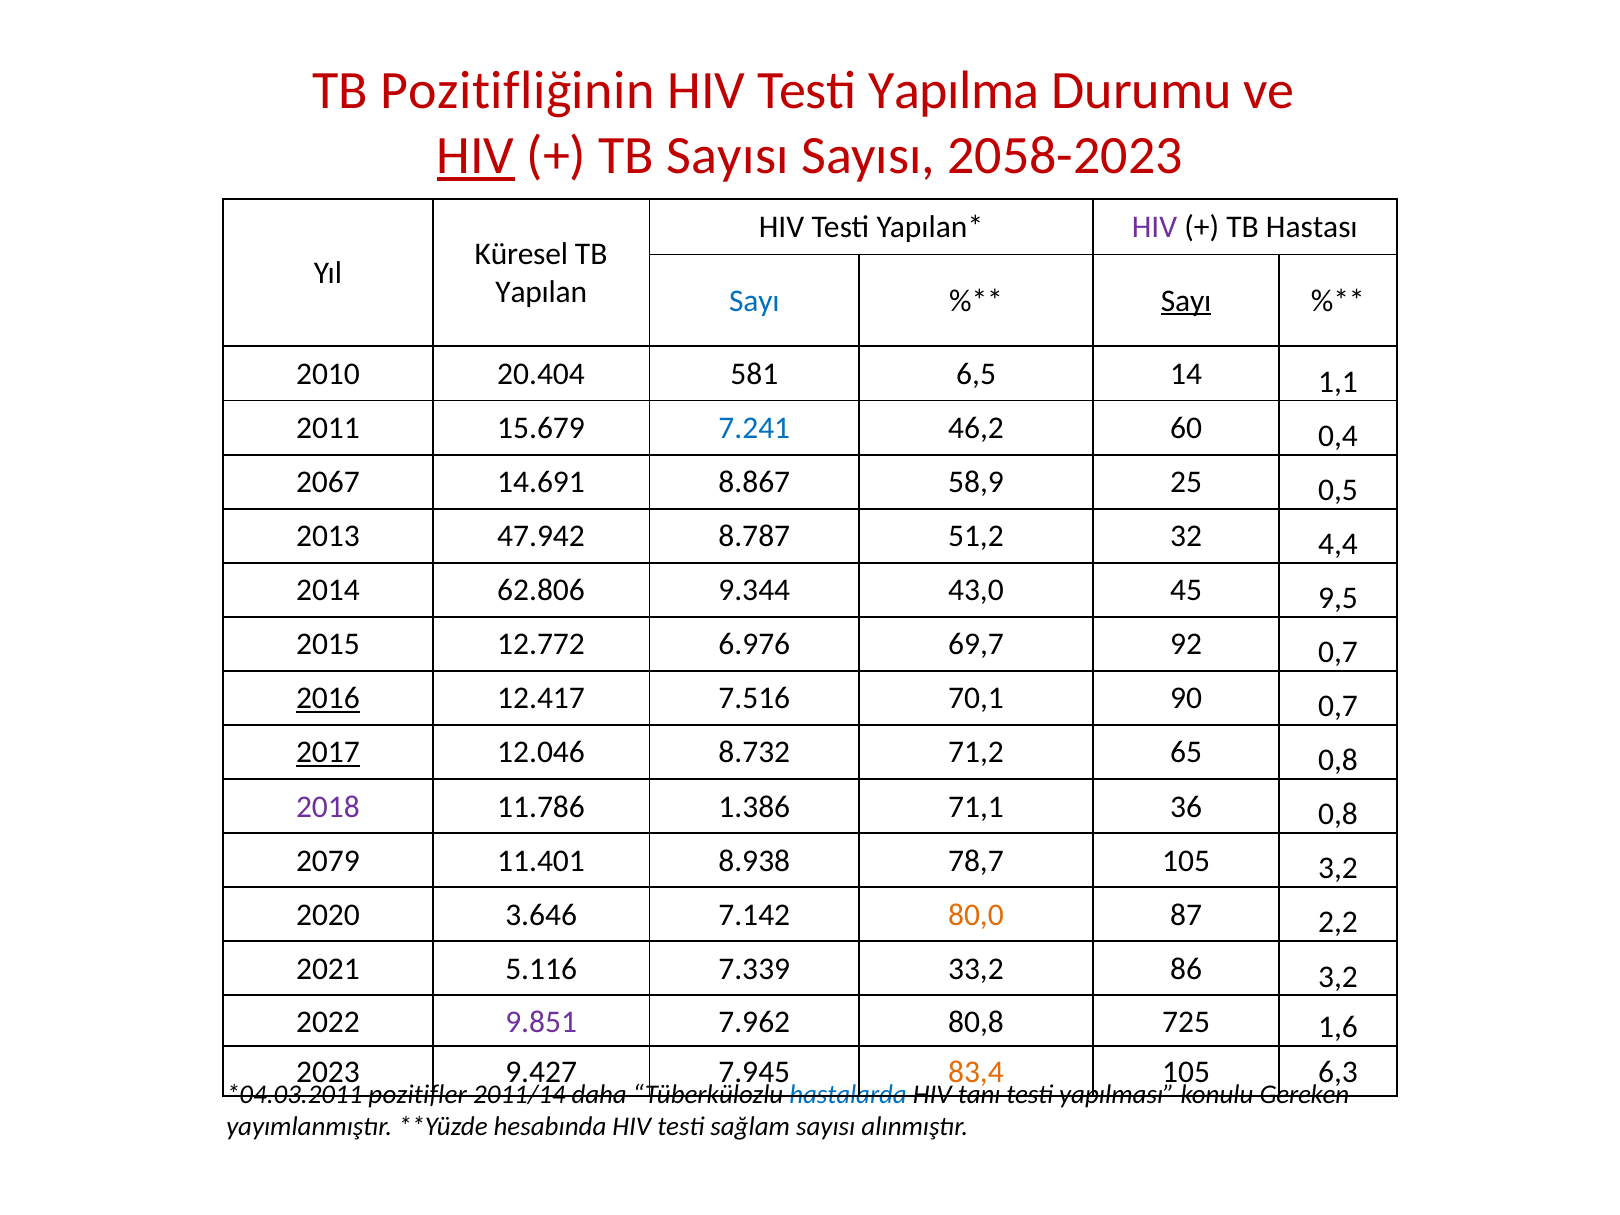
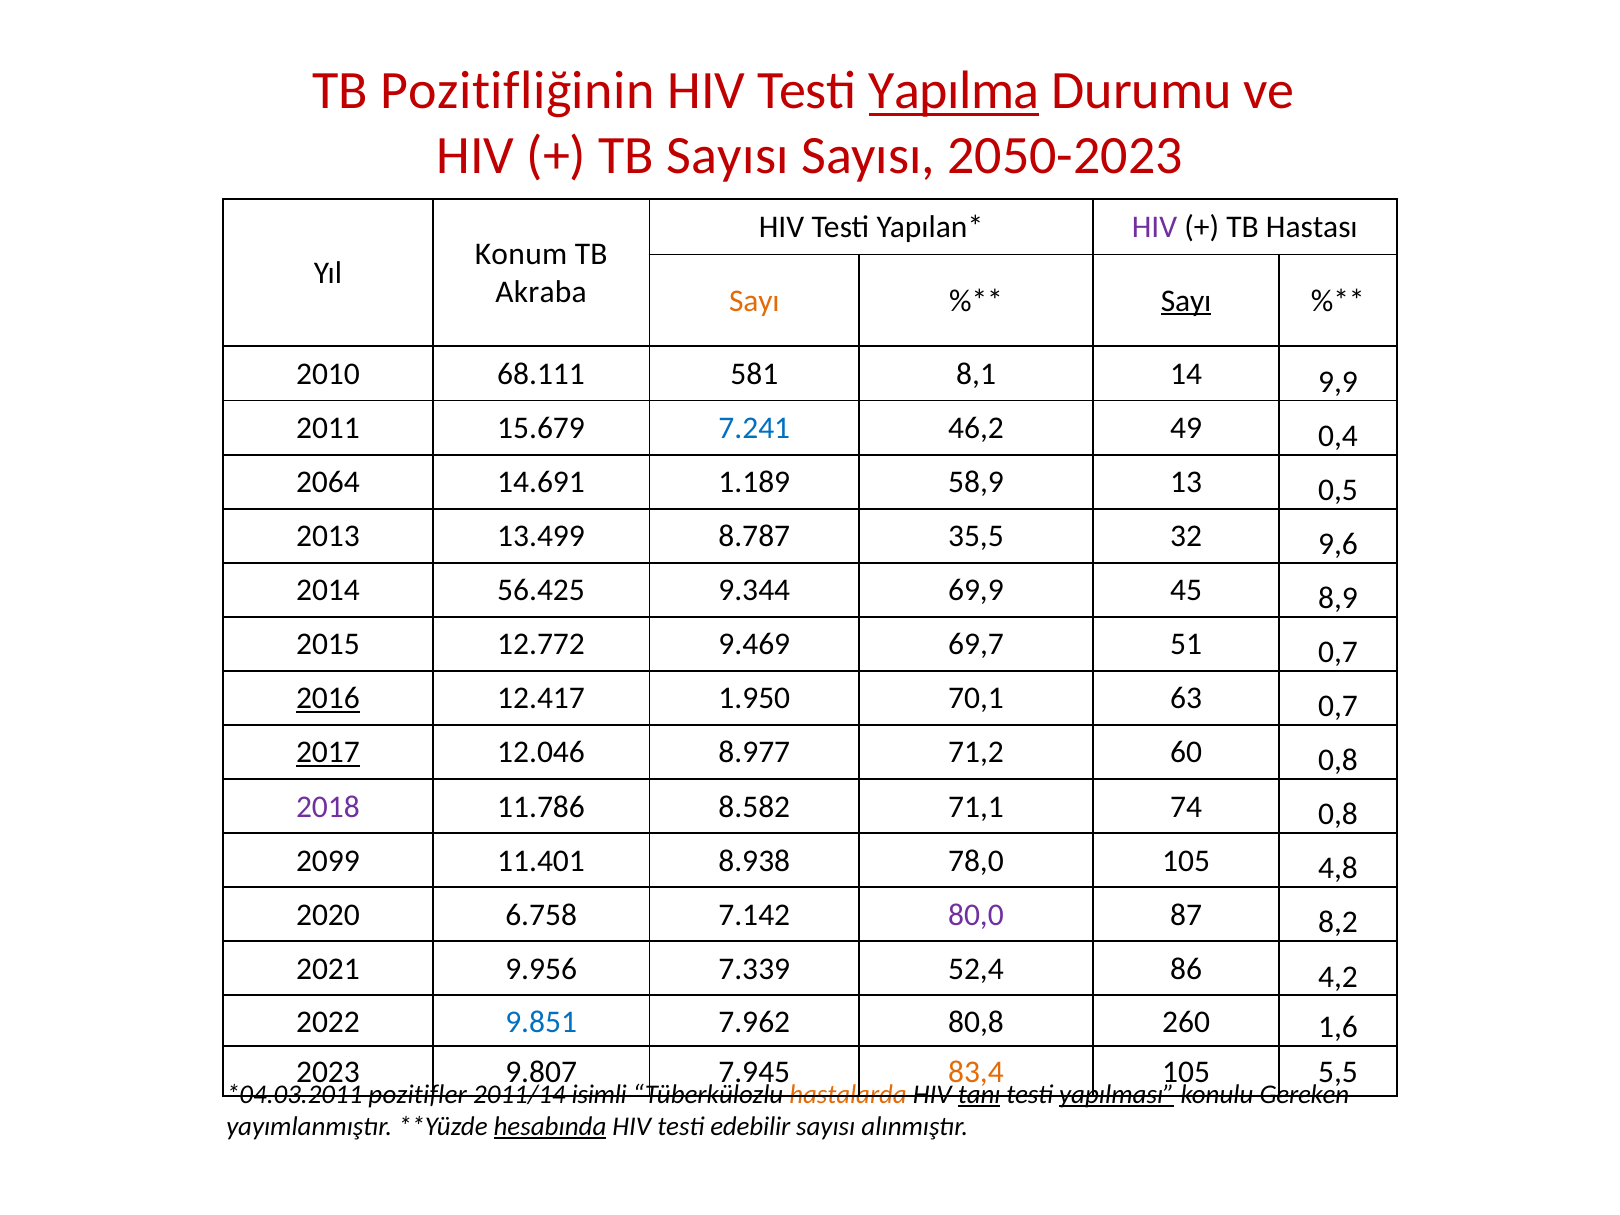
Yapılma underline: none -> present
HIV at (476, 156) underline: present -> none
2058-2023: 2058-2023 -> 2050-2023
Küresel: Küresel -> Konum
Yapılan: Yapılan -> Akraba
Sayı at (754, 301) colour: blue -> orange
20.404: 20.404 -> 68.111
6,5: 6,5 -> 8,1
1,1: 1,1 -> 9,9
60: 60 -> 49
2067: 2067 -> 2064
8.867: 8.867 -> 1.189
25: 25 -> 13
47.942: 47.942 -> 13.499
51,2: 51,2 -> 35,5
4,4: 4,4 -> 9,6
62.806: 62.806 -> 56.425
43,0: 43,0 -> 69,9
9,5: 9,5 -> 8,9
6.976: 6.976 -> 9.469
92: 92 -> 51
7.516: 7.516 -> 1.950
90: 90 -> 63
8.732: 8.732 -> 8.977
65: 65 -> 60
1.386: 1.386 -> 8.582
36: 36 -> 74
2079: 2079 -> 2099
78,7: 78,7 -> 78,0
105 3,2: 3,2 -> 4,8
3.646: 3.646 -> 6.758
80,0 colour: orange -> purple
2,2: 2,2 -> 8,2
5.116: 5.116 -> 9.956
33,2: 33,2 -> 52,4
86 3,2: 3,2 -> 4,2
9.851 colour: purple -> blue
725: 725 -> 260
9.427: 9.427 -> 9.807
6,3: 6,3 -> 5,5
daha: daha -> isimli
hastalarda colour: blue -> orange
tanı underline: none -> present
yapılması underline: none -> present
hesabında underline: none -> present
sağlam: sağlam -> edebilir
